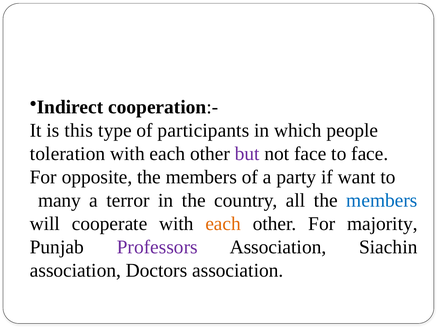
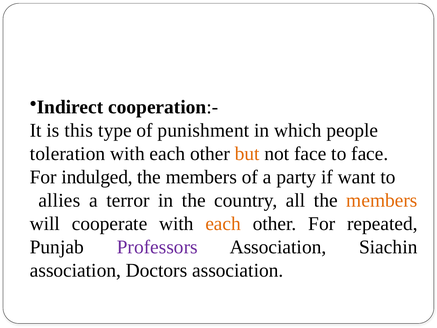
participants: participants -> punishment
but colour: purple -> orange
opposite: opposite -> indulged
many: many -> allies
members at (382, 200) colour: blue -> orange
majority: majority -> repeated
